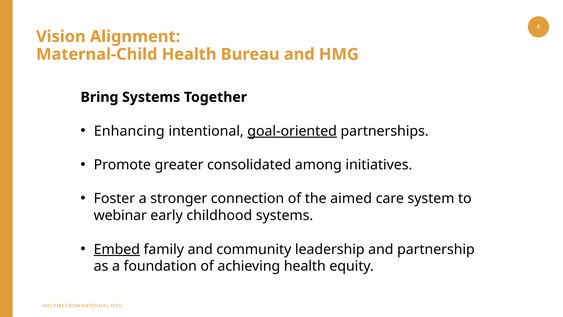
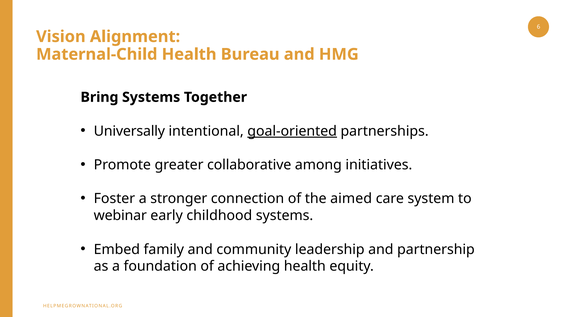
Enhancing: Enhancing -> Universally
consolidated: consolidated -> collaborative
Embed underline: present -> none
